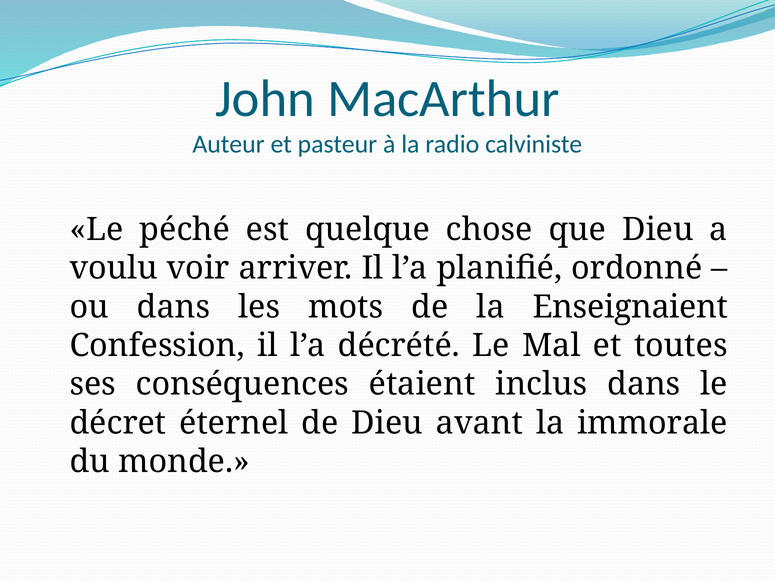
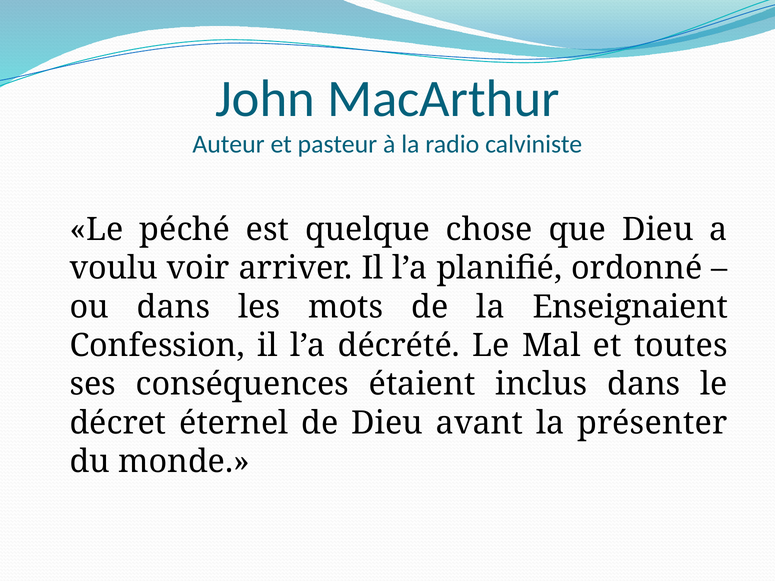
immorale: immorale -> présenter
